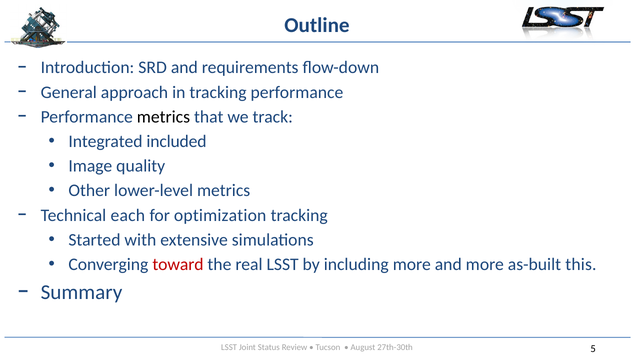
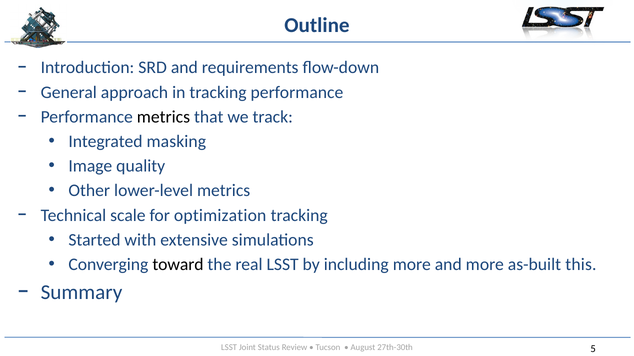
included: included -> masking
each: each -> scale
toward colour: red -> black
